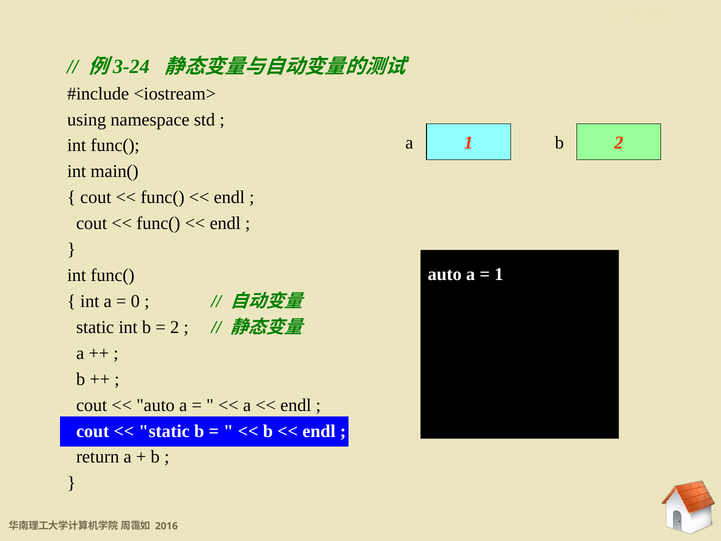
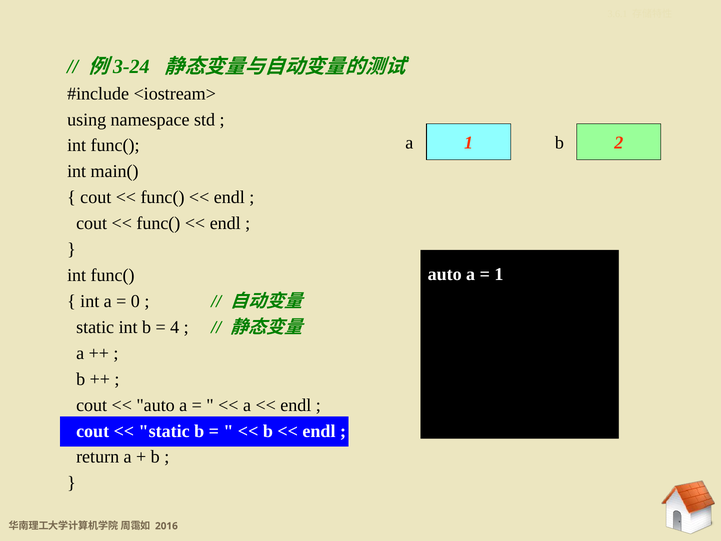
2 at (175, 327): 2 -> 4
